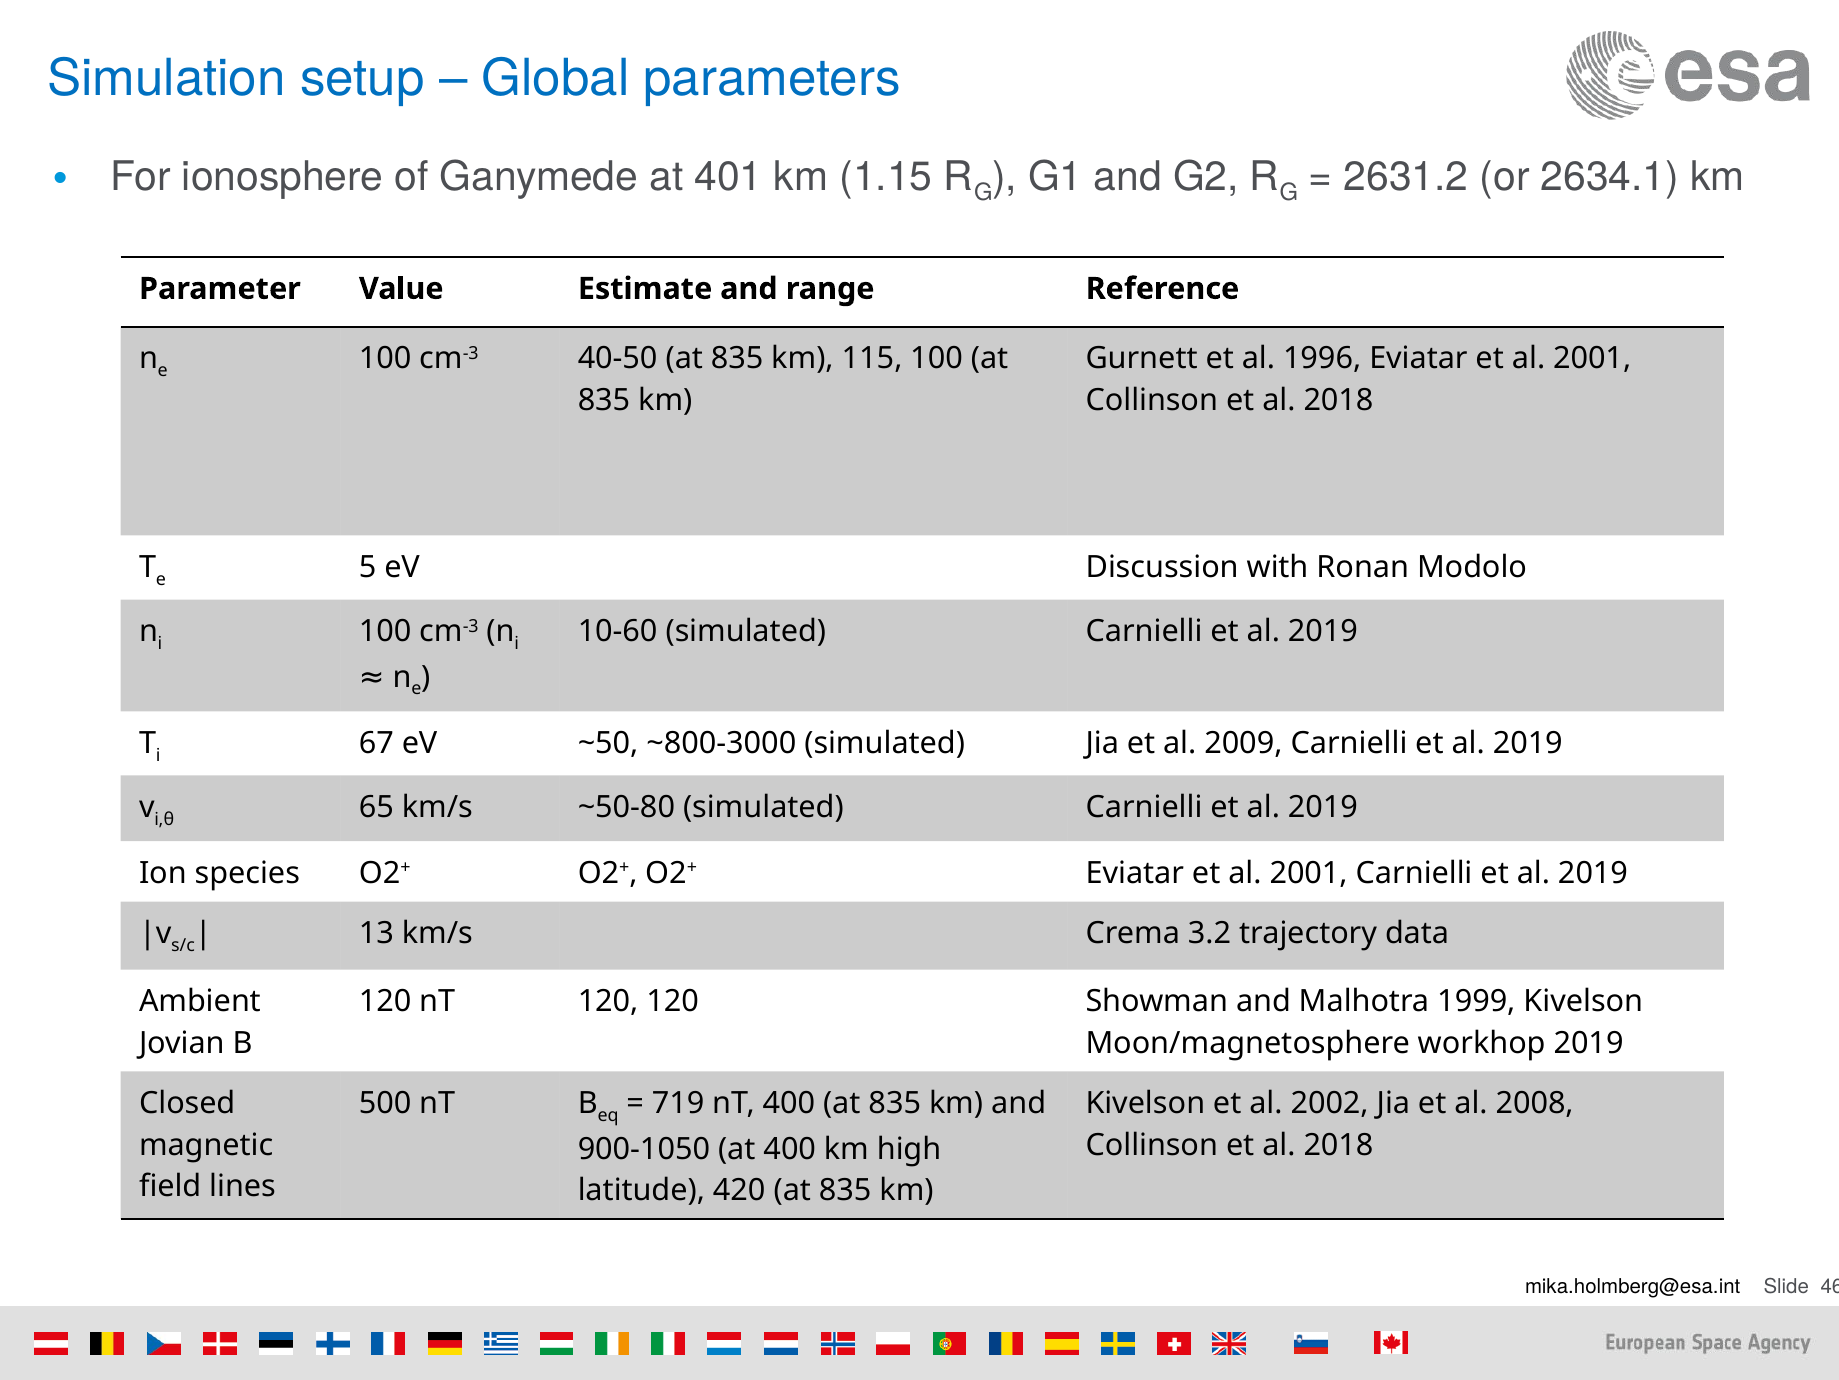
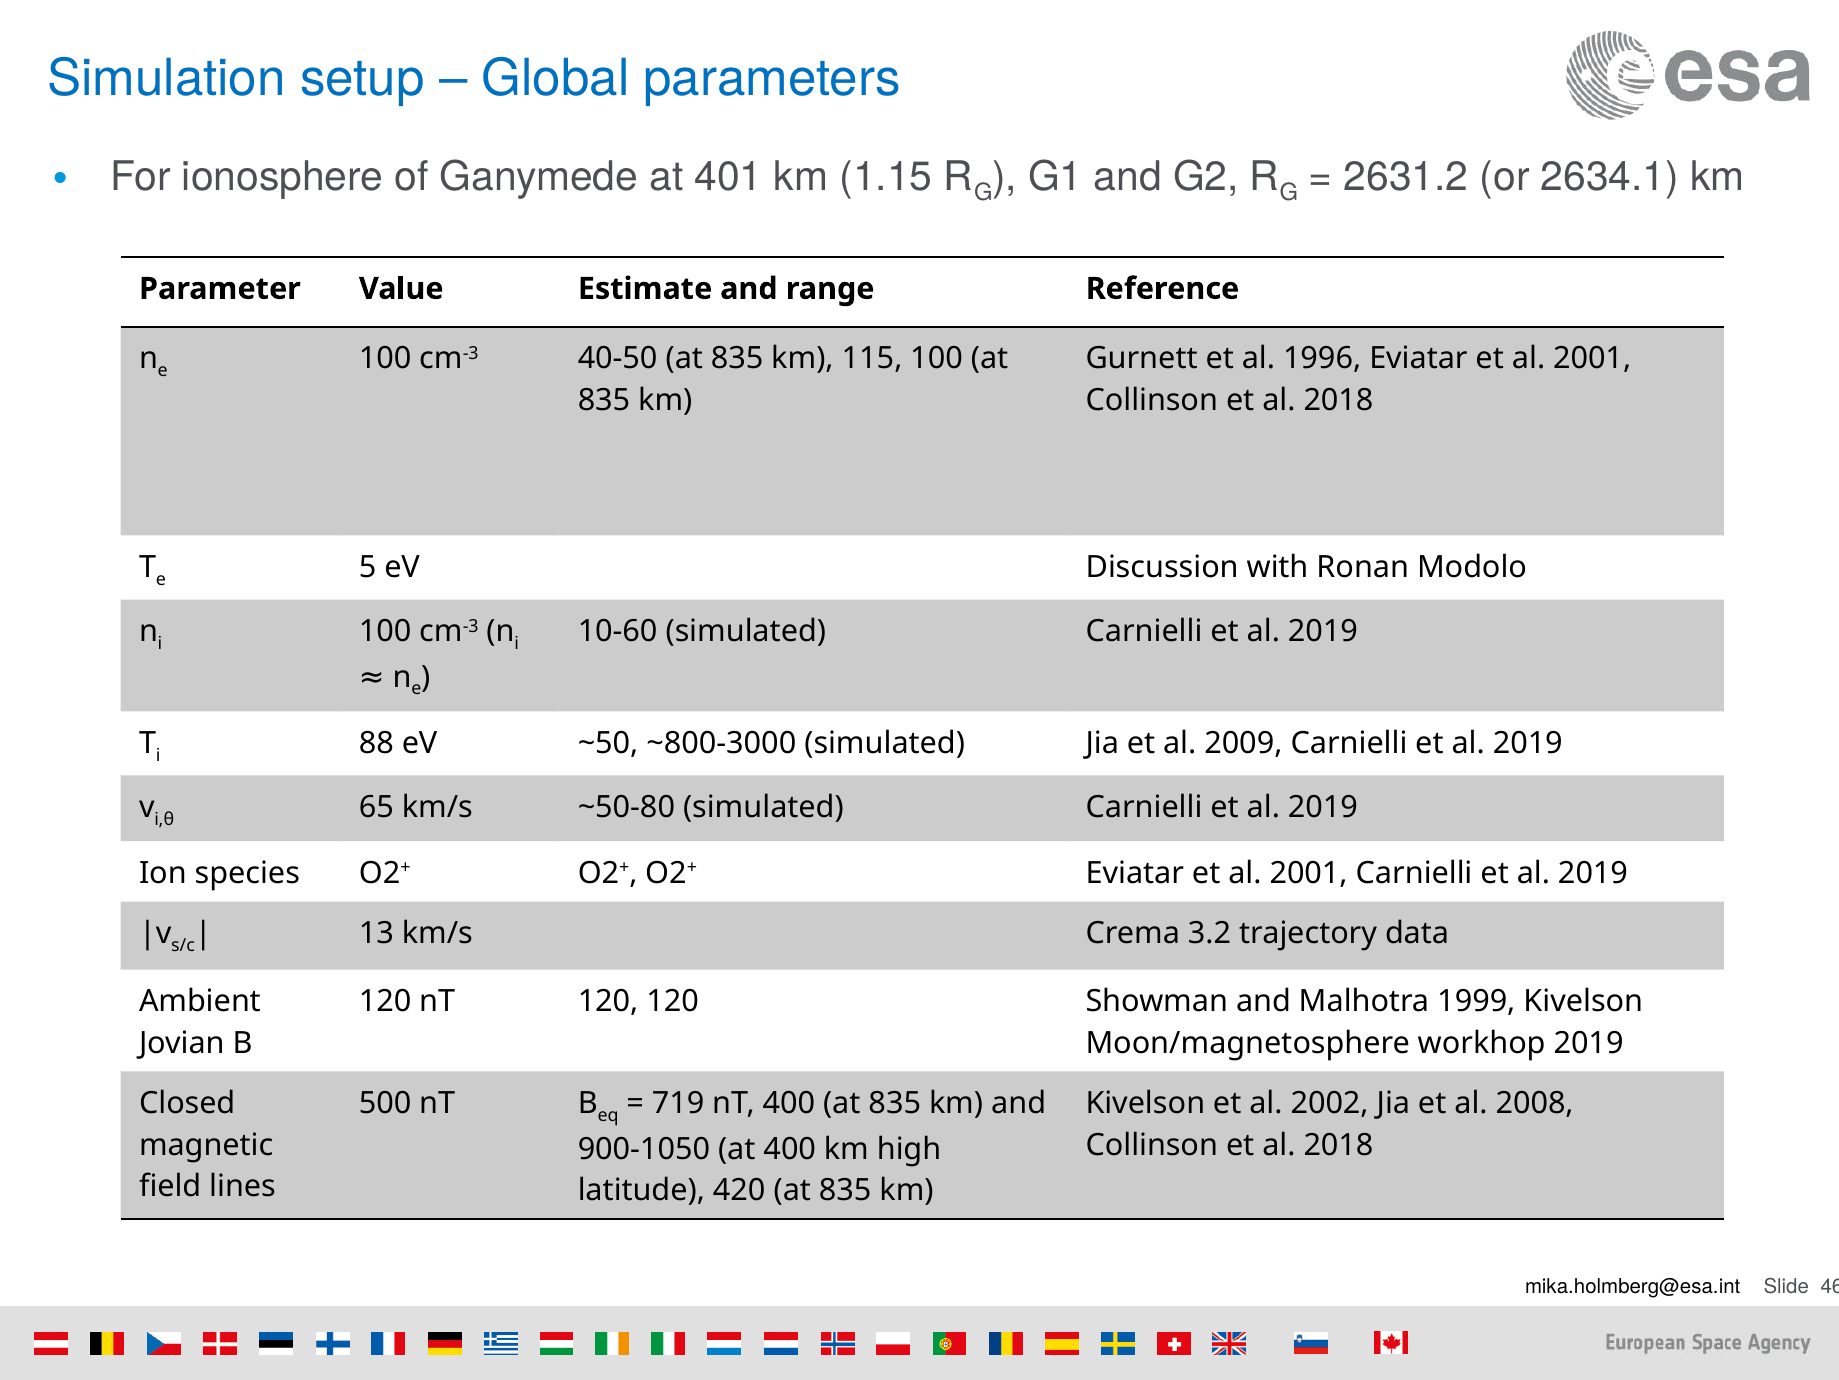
67: 67 -> 88
